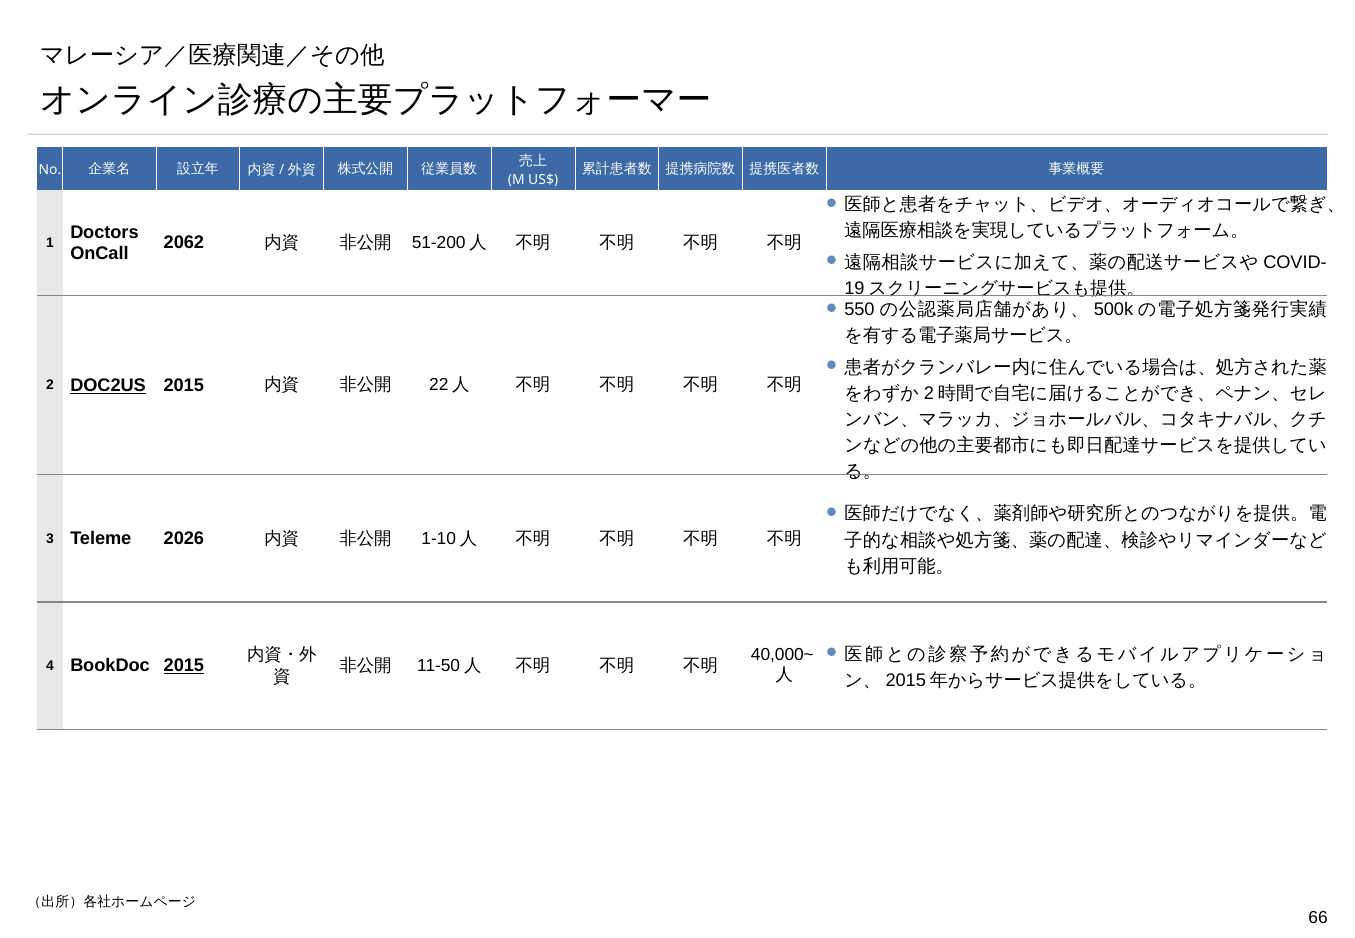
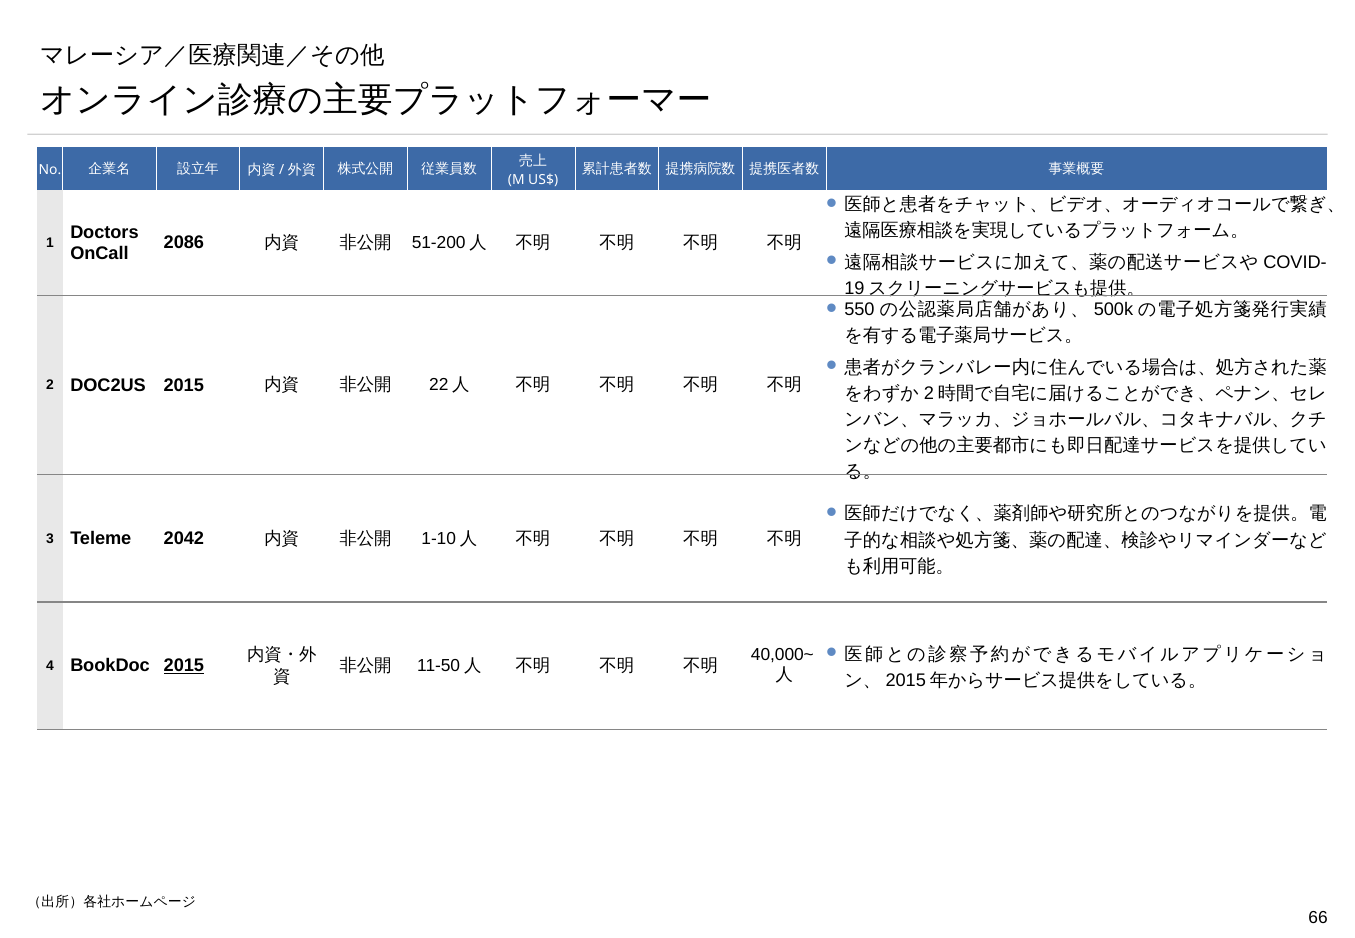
2062: 2062 -> 2086
DOC2US underline: present -> none
2026: 2026 -> 2042
